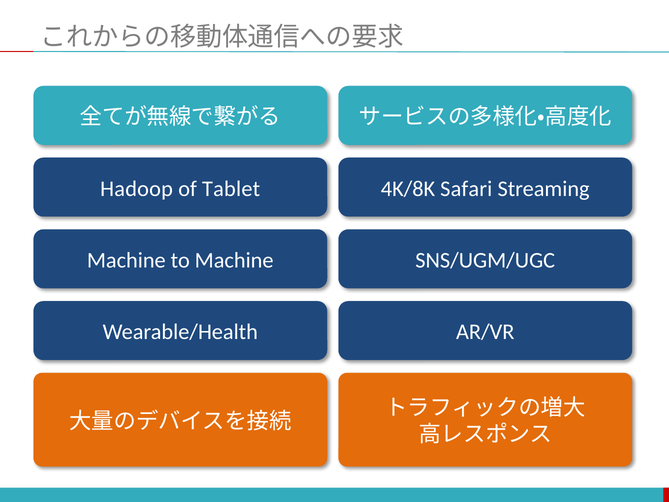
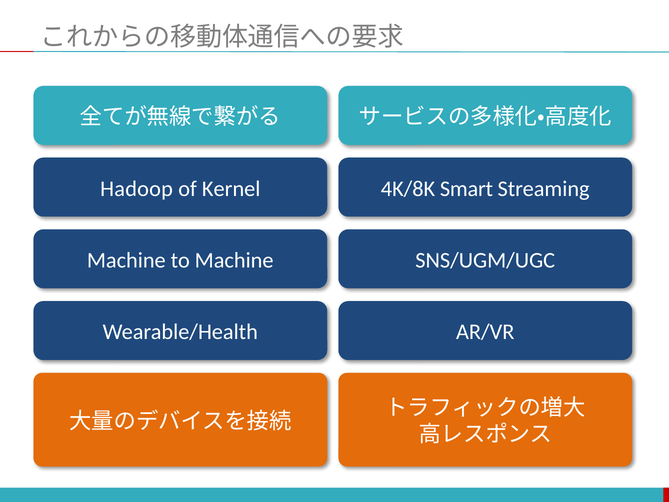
Tablet: Tablet -> Kernel
Safari: Safari -> Smart
